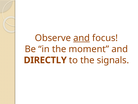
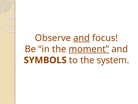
moment underline: none -> present
DIRECTLY: DIRECTLY -> SYMBOLS
signals: signals -> system
